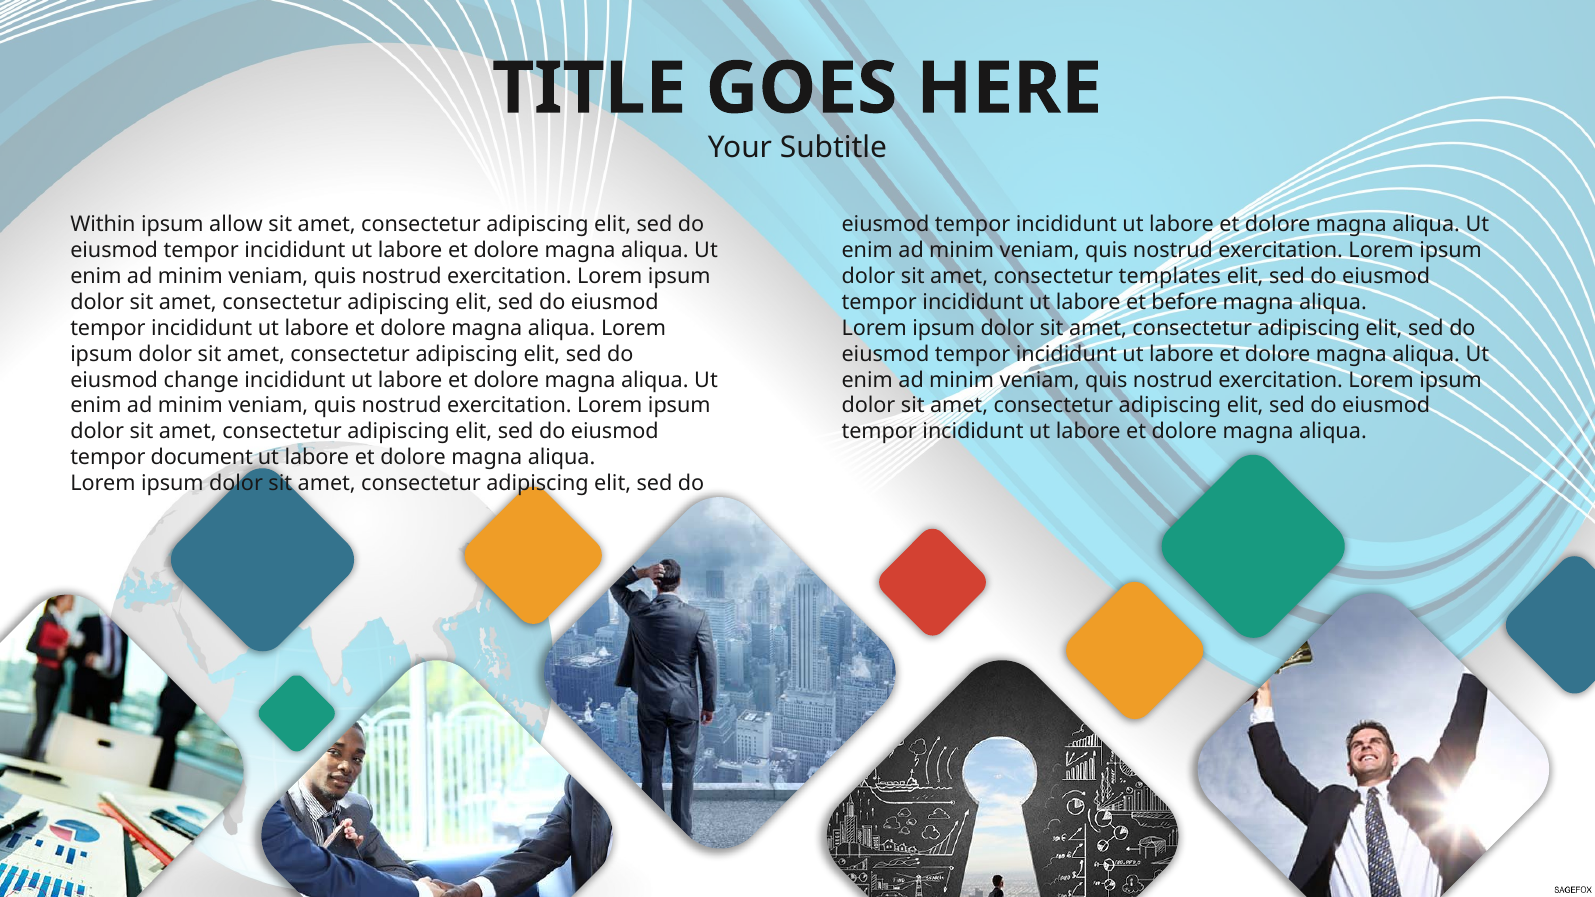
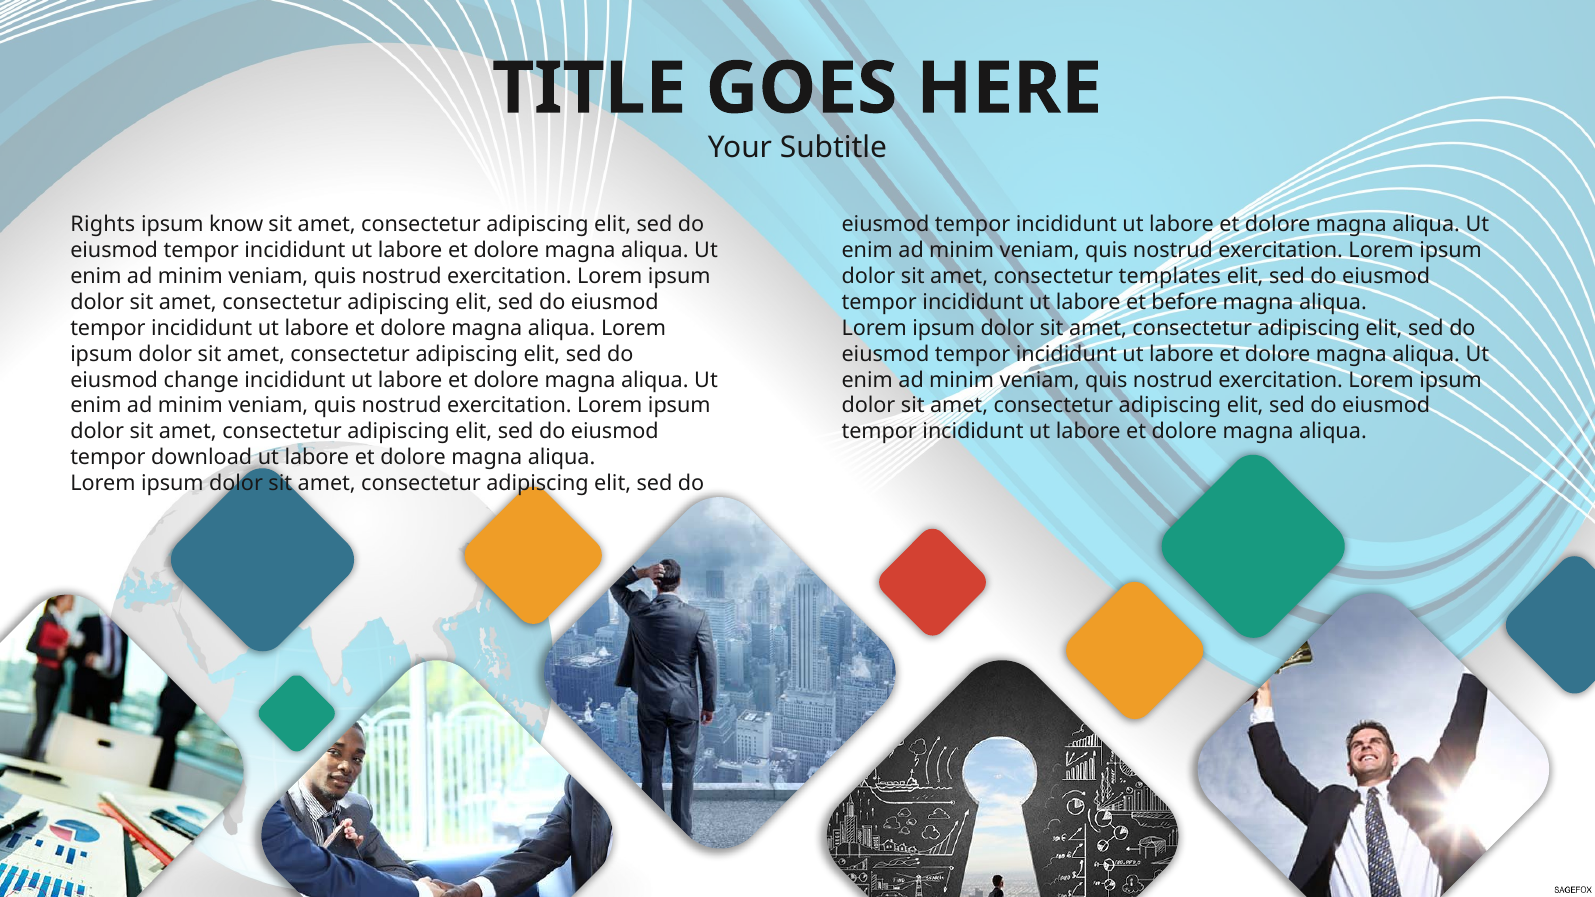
Within: Within -> Rights
allow: allow -> know
document: document -> download
